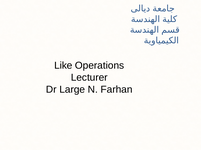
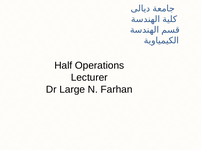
Like: Like -> Half
